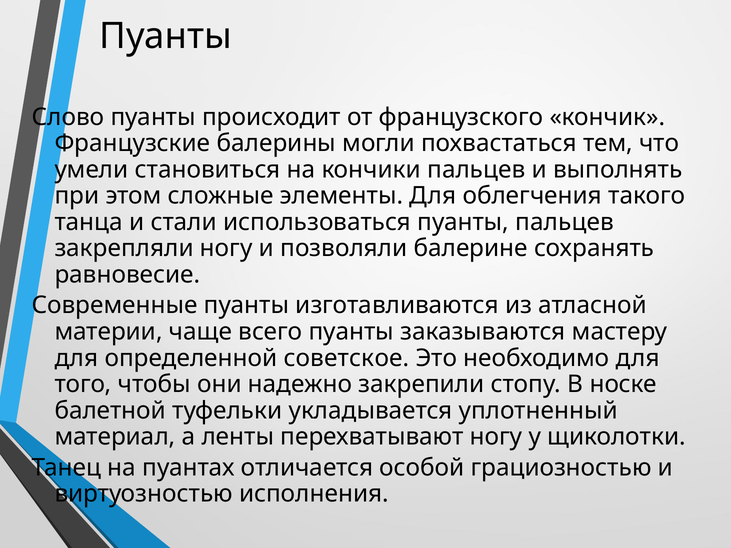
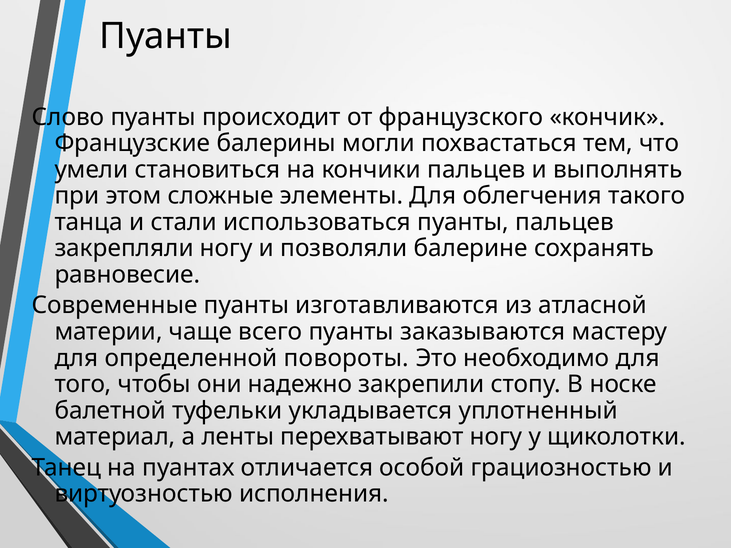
советское: советское -> повороты
